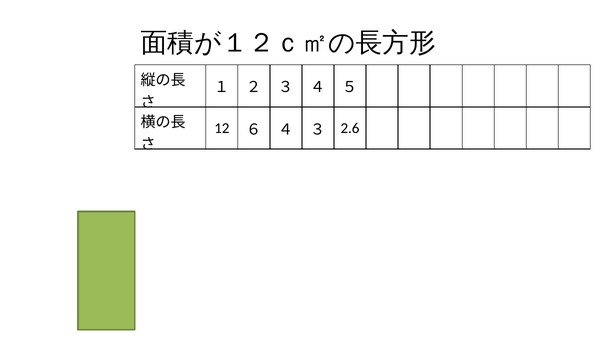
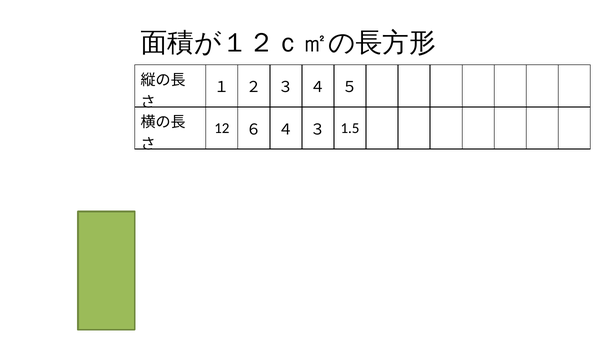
2.6: 2.6 -> 1.5
